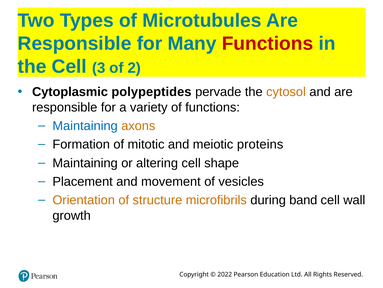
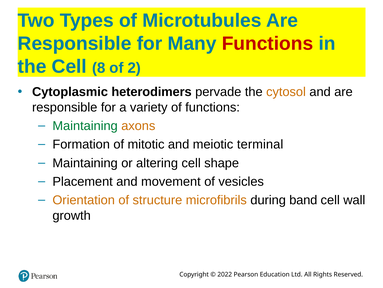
3: 3 -> 8
polypeptides: polypeptides -> heterodimers
Maintaining at (85, 126) colour: blue -> green
proteins: proteins -> terminal
